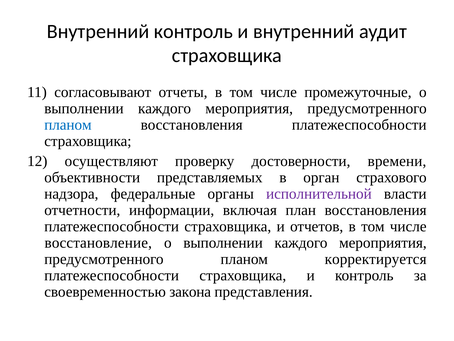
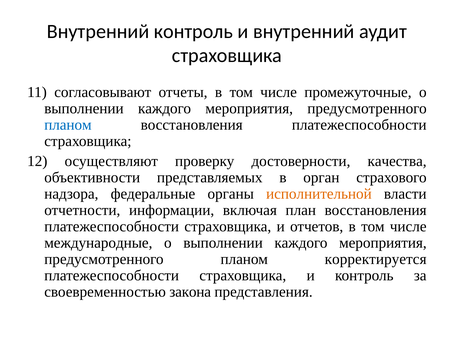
времени: времени -> качества
исполнительной colour: purple -> orange
восстановление: восстановление -> международные
